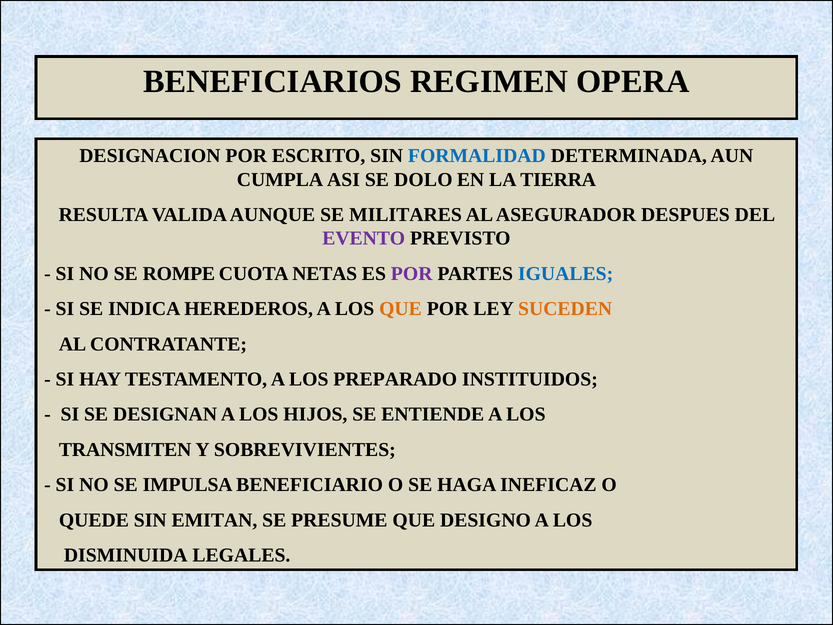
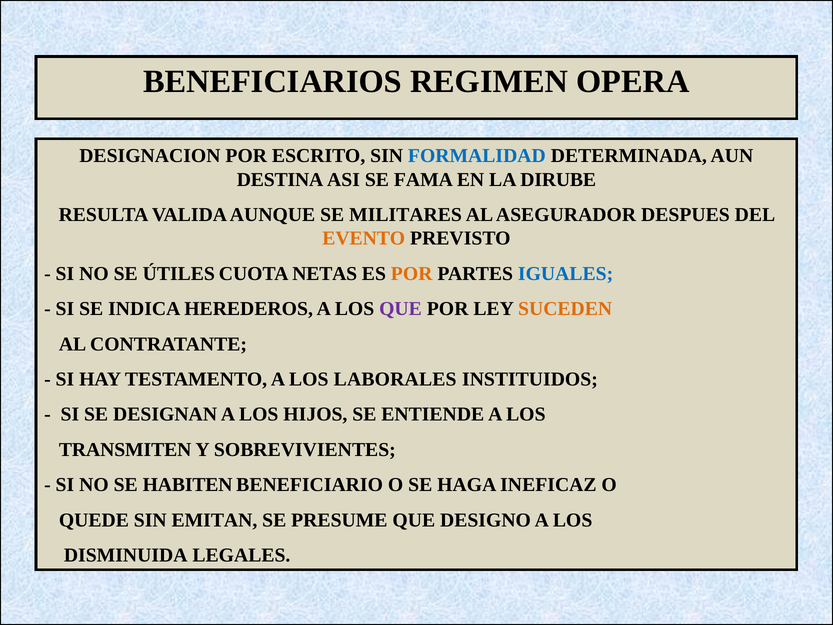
CUMPLA: CUMPLA -> DESTINA
DOLO: DOLO -> FAMA
TIERRA: TIERRA -> DIRUBE
EVENTO colour: purple -> orange
ROMPE: ROMPE -> ÚTILES
POR at (412, 274) colour: purple -> orange
QUE at (400, 309) colour: orange -> purple
PREPARADO: PREPARADO -> LABORALES
IMPULSA: IMPULSA -> HABITEN
